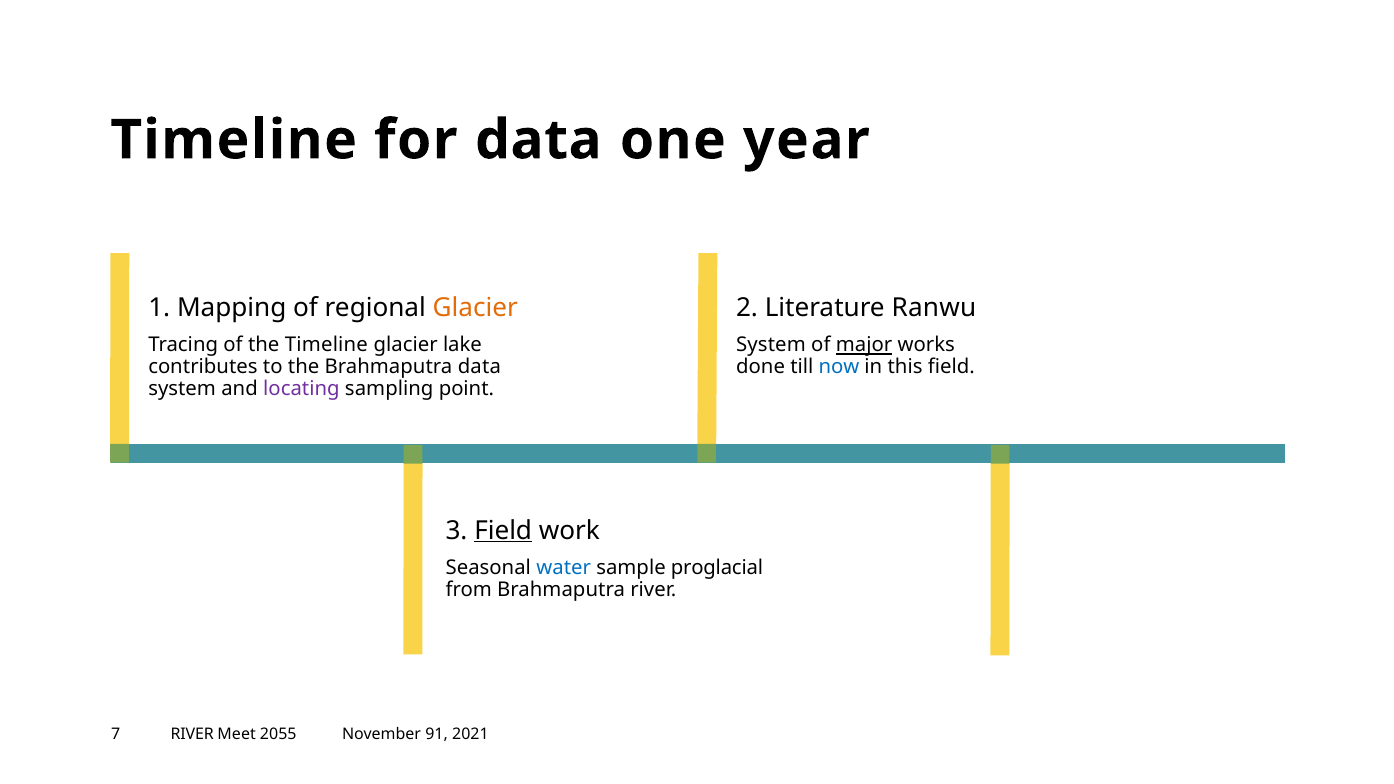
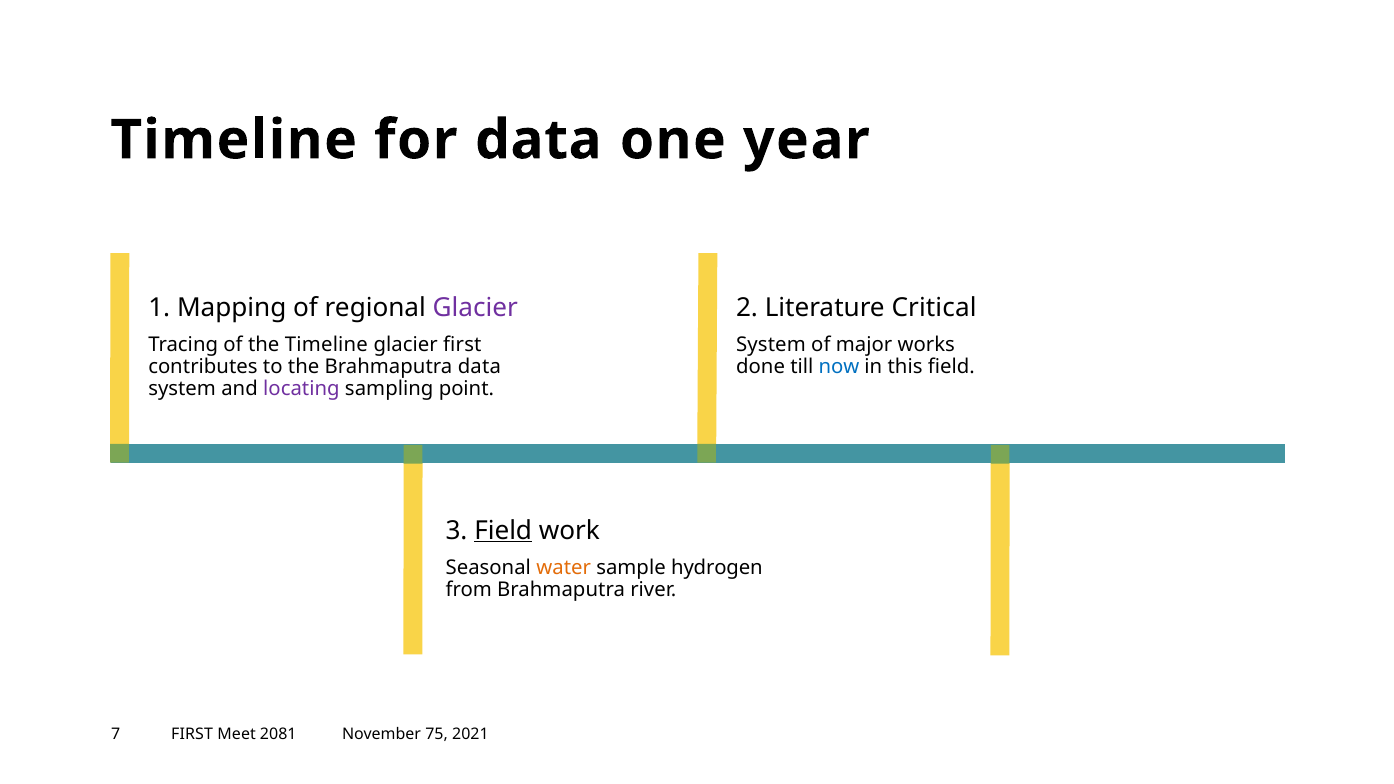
Glacier at (475, 308) colour: orange -> purple
Ranwu: Ranwu -> Critical
glacier lake: lake -> first
major underline: present -> none
water colour: blue -> orange
proglacial: proglacial -> hydrogen
7 RIVER: RIVER -> FIRST
2055: 2055 -> 2081
91: 91 -> 75
